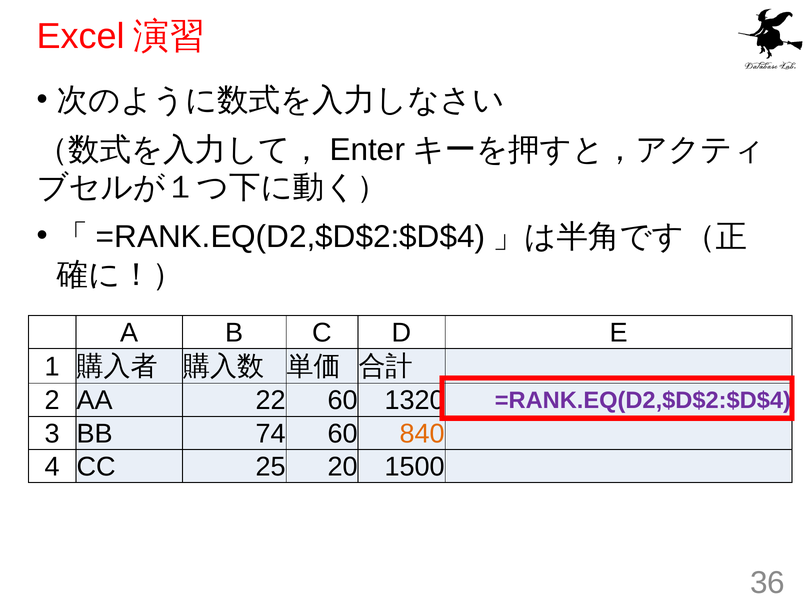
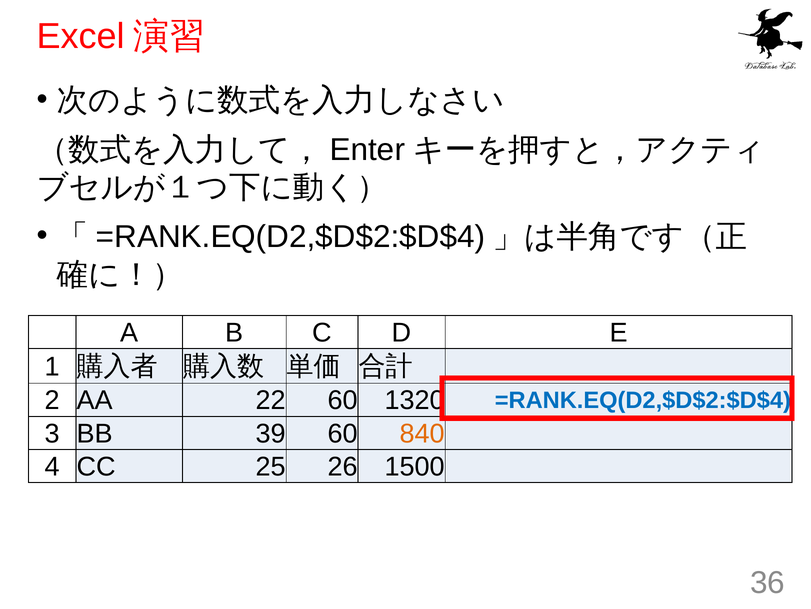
=RANK.EQ(D2,$D$2:$D$4 at (643, 400) colour: purple -> blue
74: 74 -> 39
20: 20 -> 26
